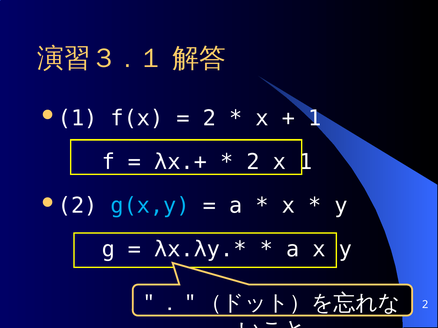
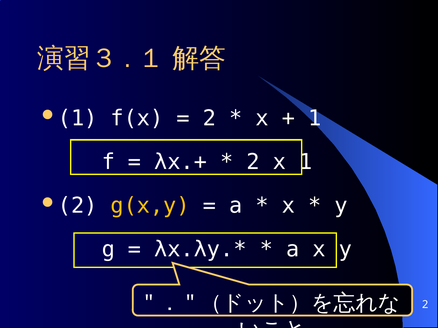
g(x,y colour: light blue -> yellow
